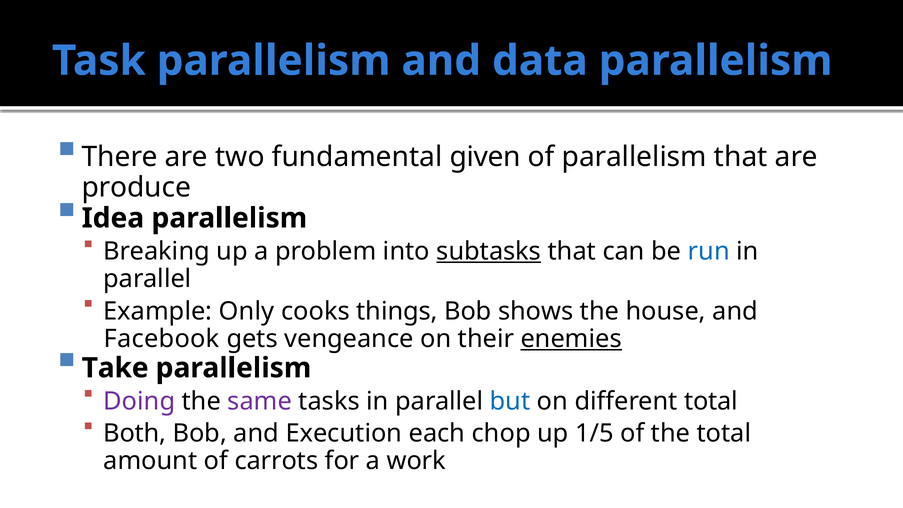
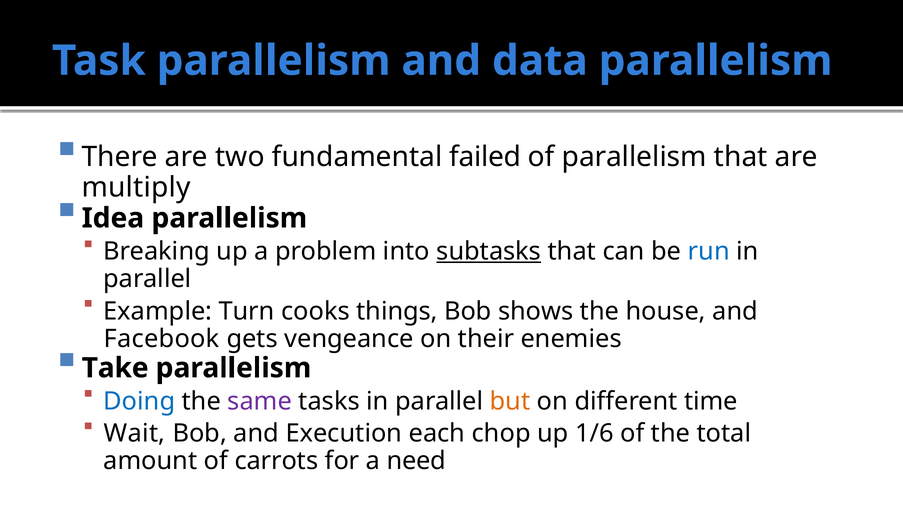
given: given -> failed
produce: produce -> multiply
Only: Only -> Turn
enemies underline: present -> none
Doing colour: purple -> blue
but colour: blue -> orange
different total: total -> time
Both: Both -> Wait
1/5: 1/5 -> 1/6
work: work -> need
